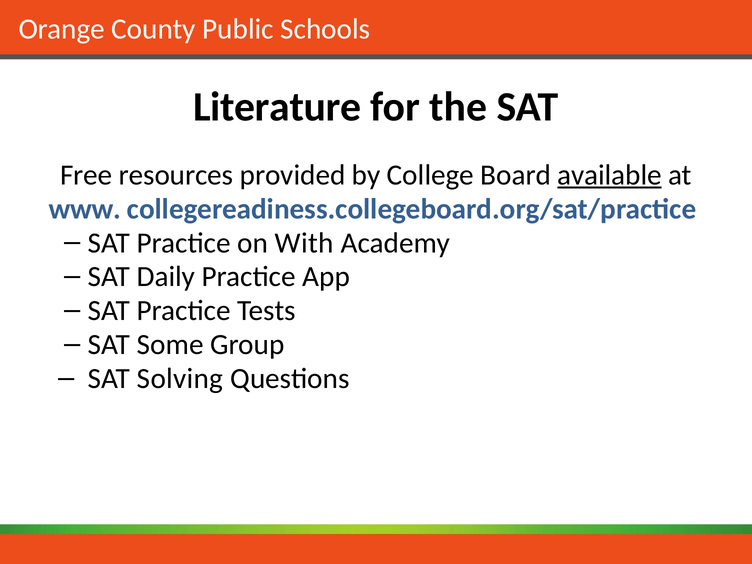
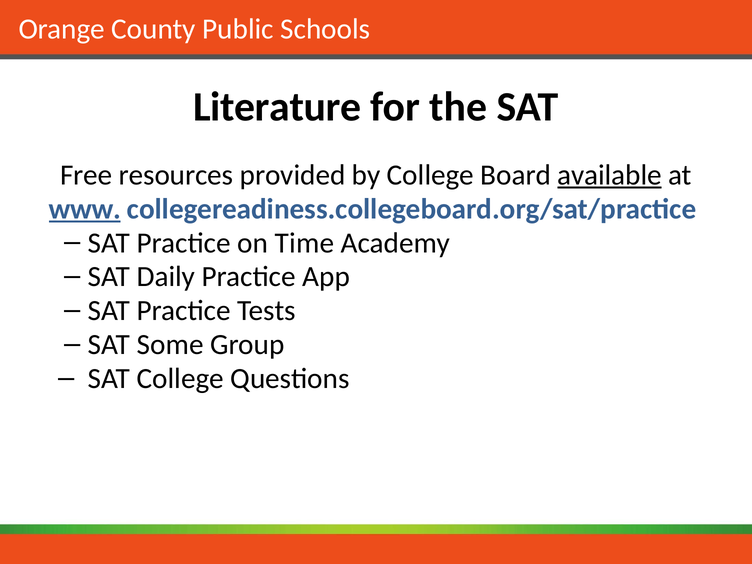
www underline: none -> present
With: With -> Time
SAT Solving: Solving -> College
